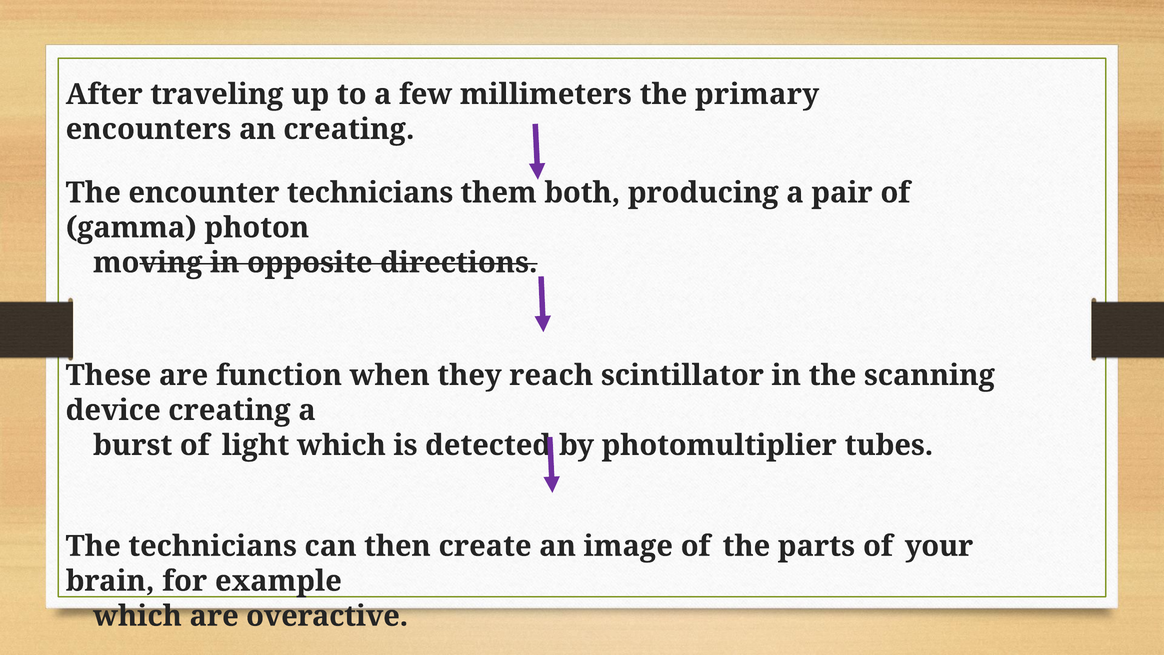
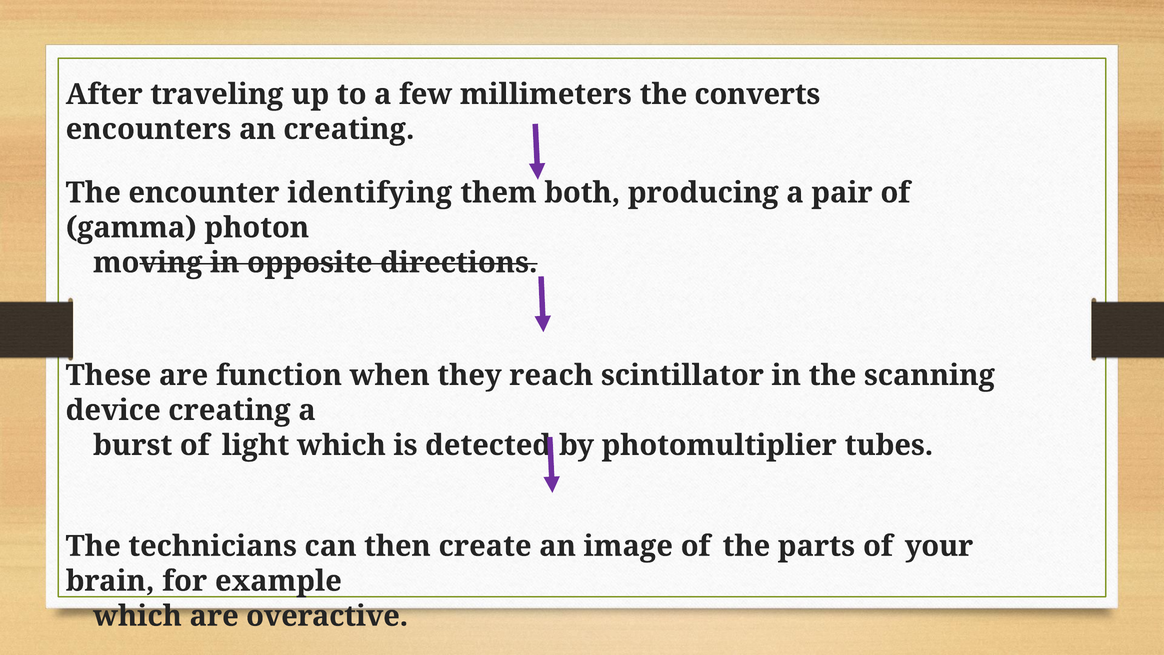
primary: primary -> converts
encounter technicians: technicians -> identifying
